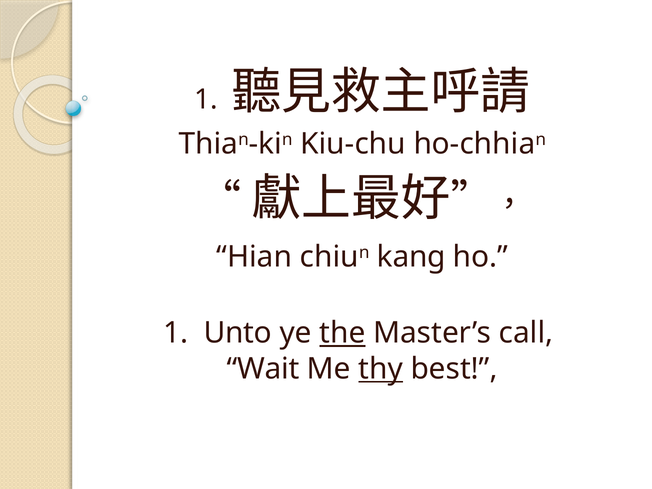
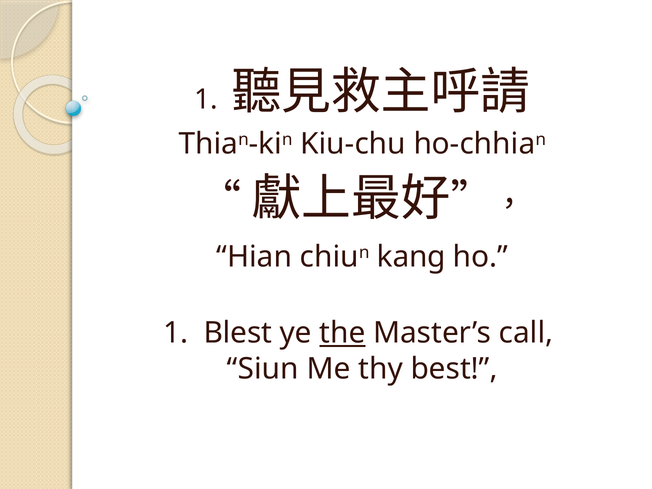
Unto: Unto -> Blest
Wait: Wait -> Siun
thy underline: present -> none
